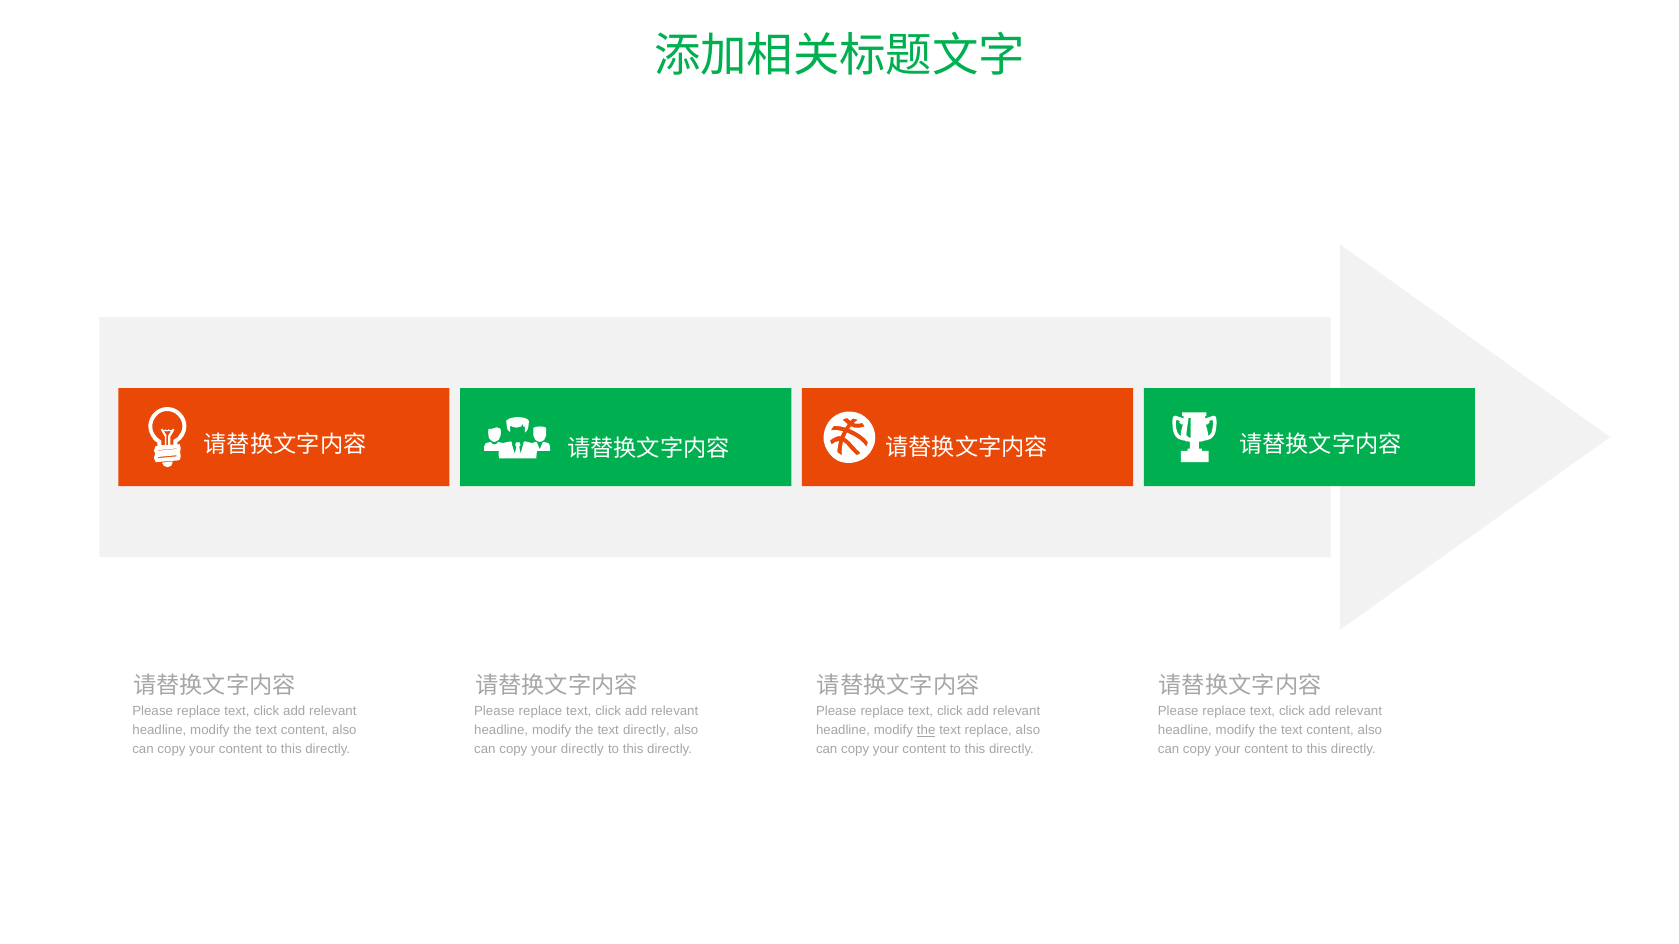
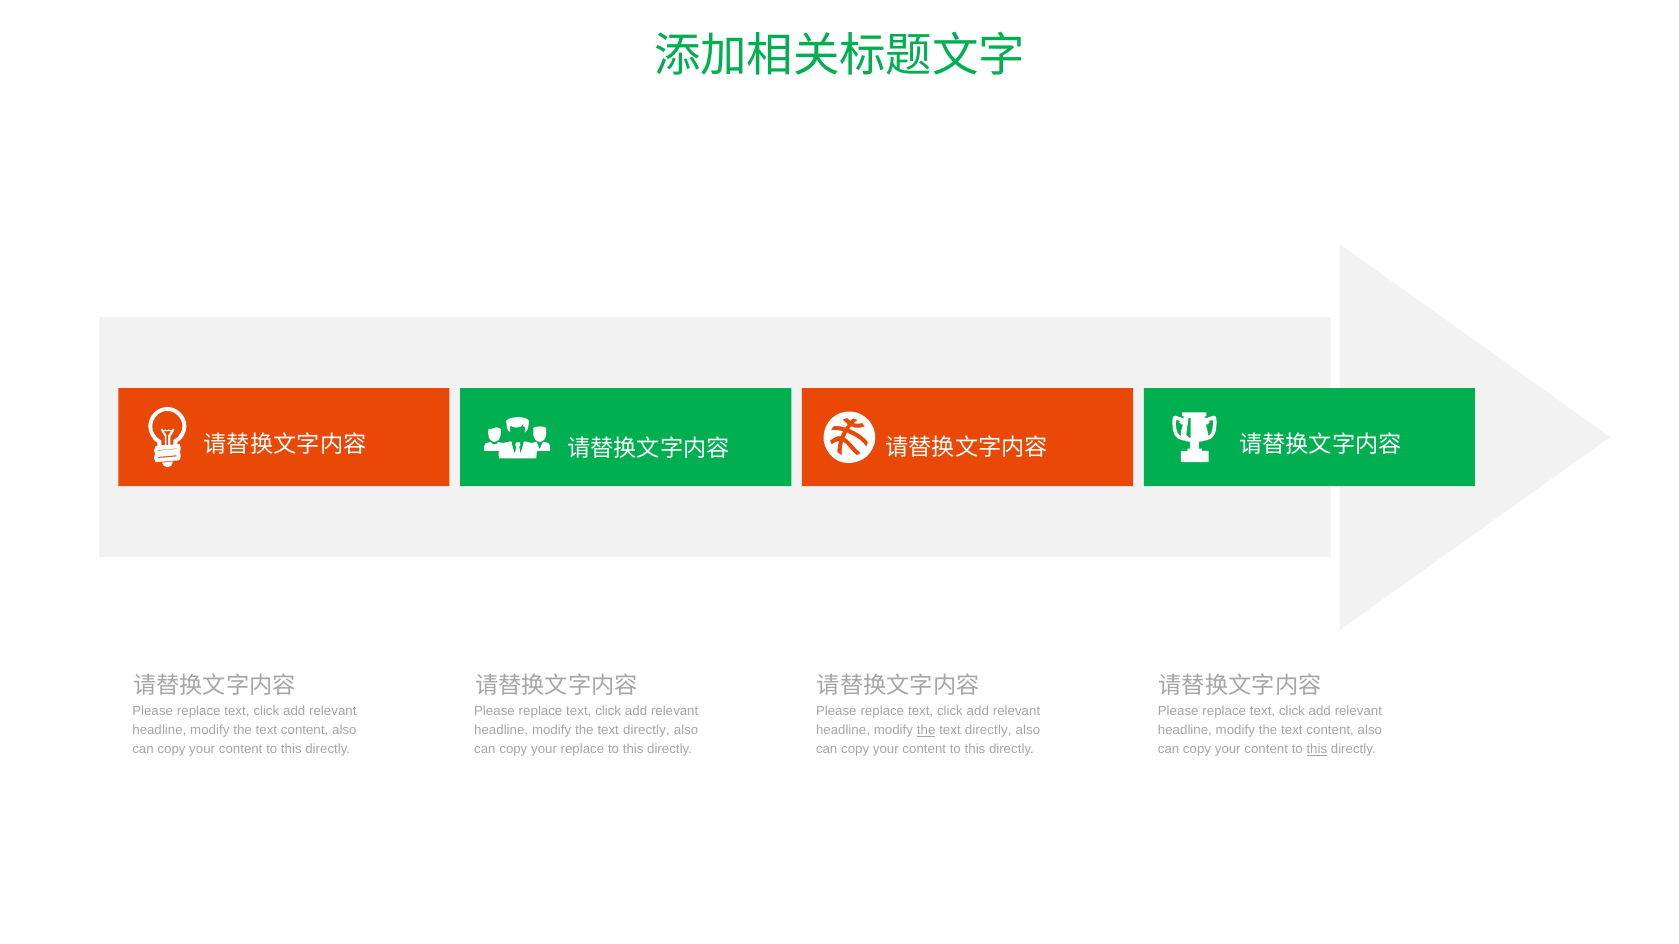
replace at (988, 731): replace -> directly
your directly: directly -> replace
this at (1317, 750) underline: none -> present
